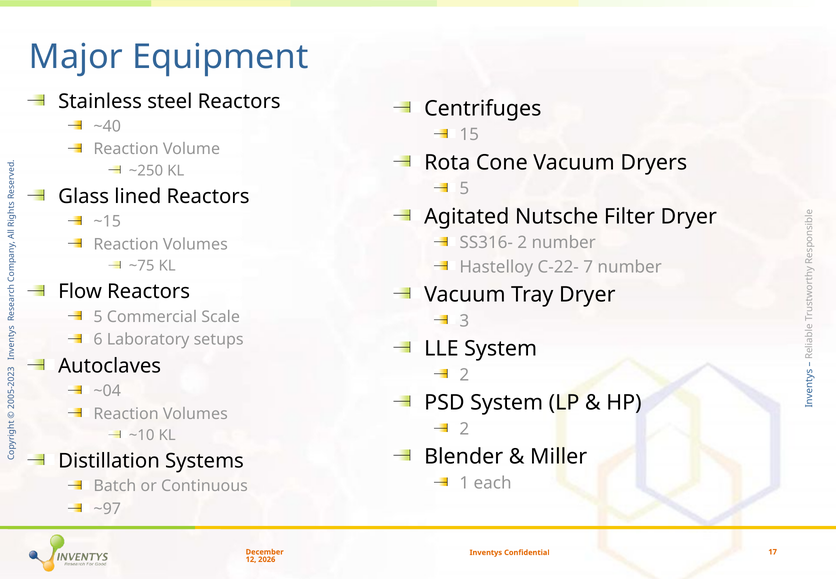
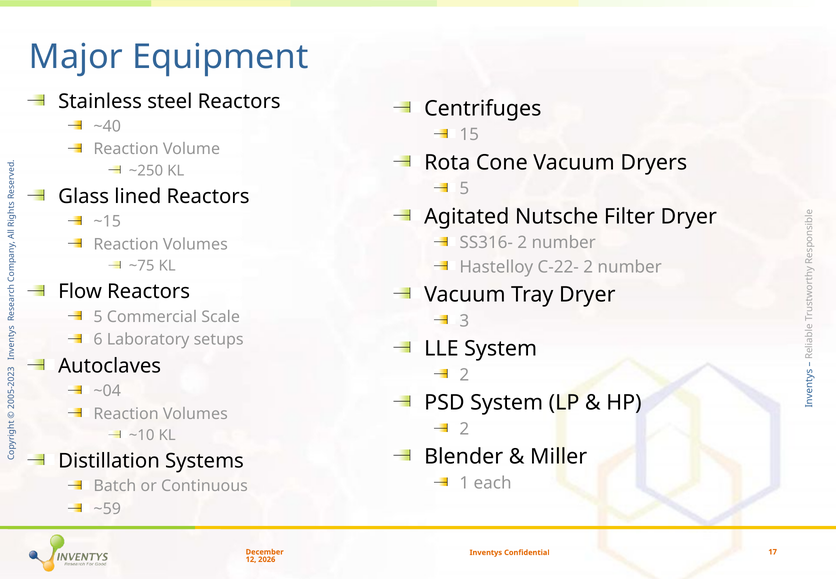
C-22- 7: 7 -> 2
~97: ~97 -> ~59
